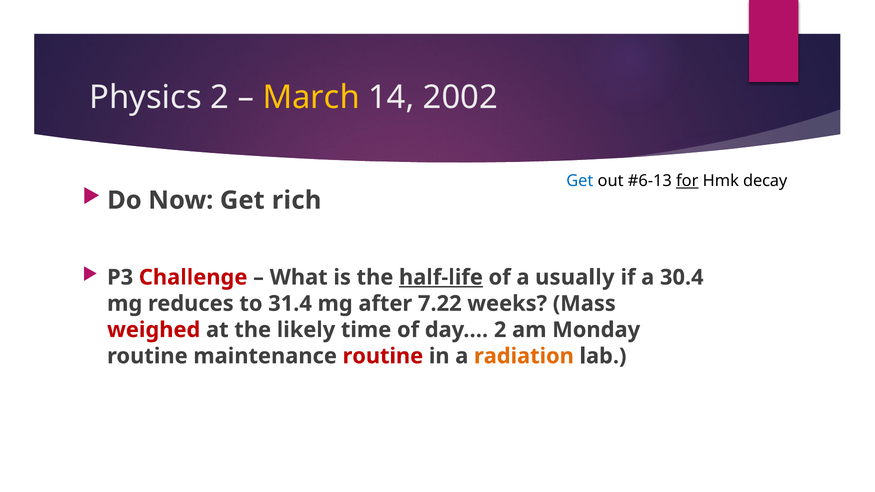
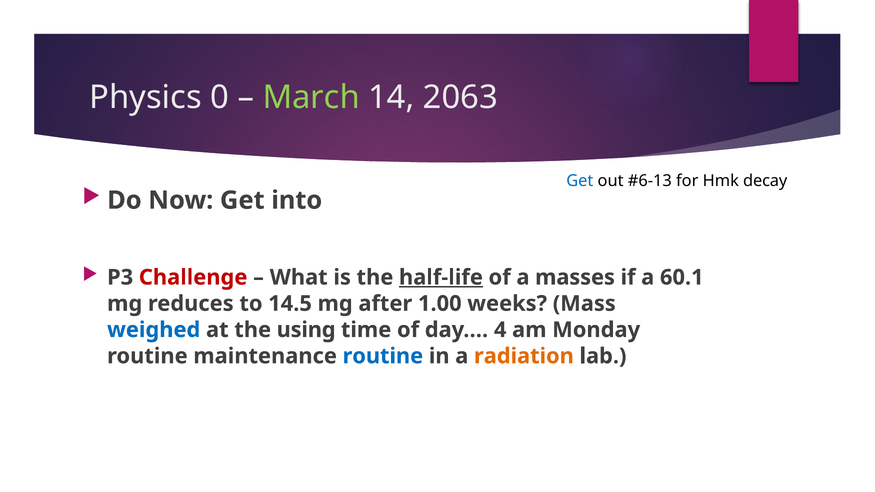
Physics 2: 2 -> 0
March colour: yellow -> light green
2002: 2002 -> 2063
for underline: present -> none
rich: rich -> into
usually: usually -> masses
30.4: 30.4 -> 60.1
31.4: 31.4 -> 14.5
7.22: 7.22 -> 1.00
weighed colour: red -> blue
likely: likely -> using
day… 2: 2 -> 4
routine at (383, 356) colour: red -> blue
